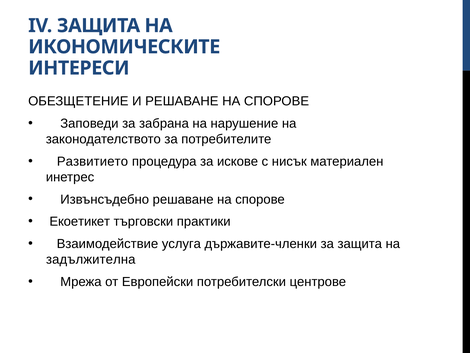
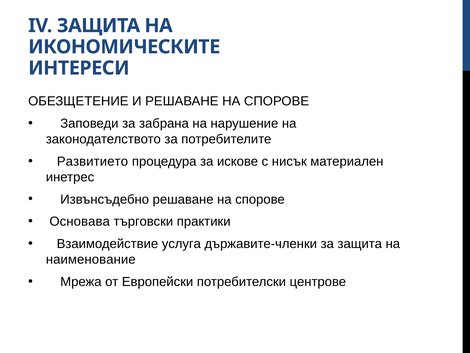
Екоетикет: Екоетикет -> Основава
задължителна: задължителна -> наименование
